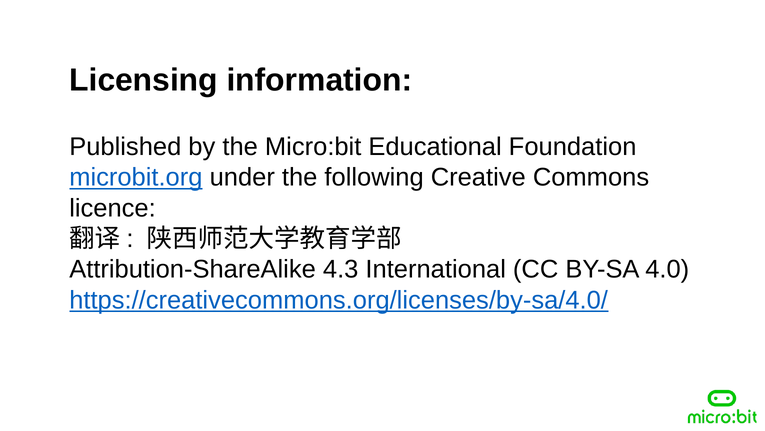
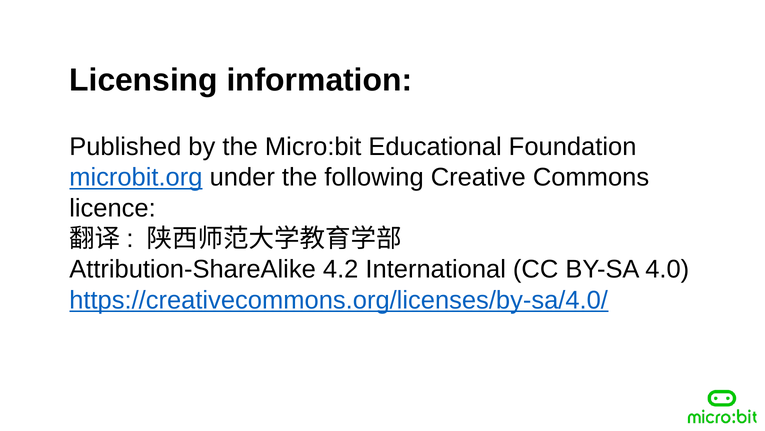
4.3: 4.3 -> 4.2
